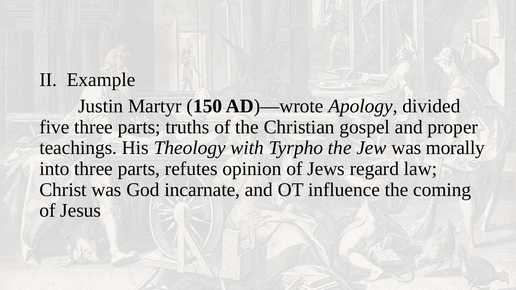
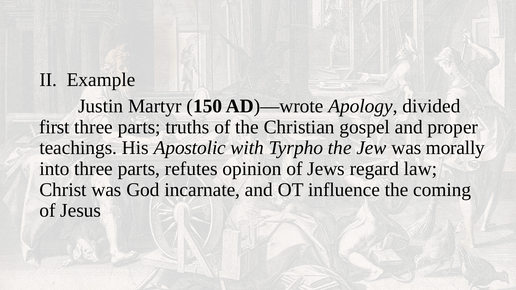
five: five -> first
Theology: Theology -> Apostolic
